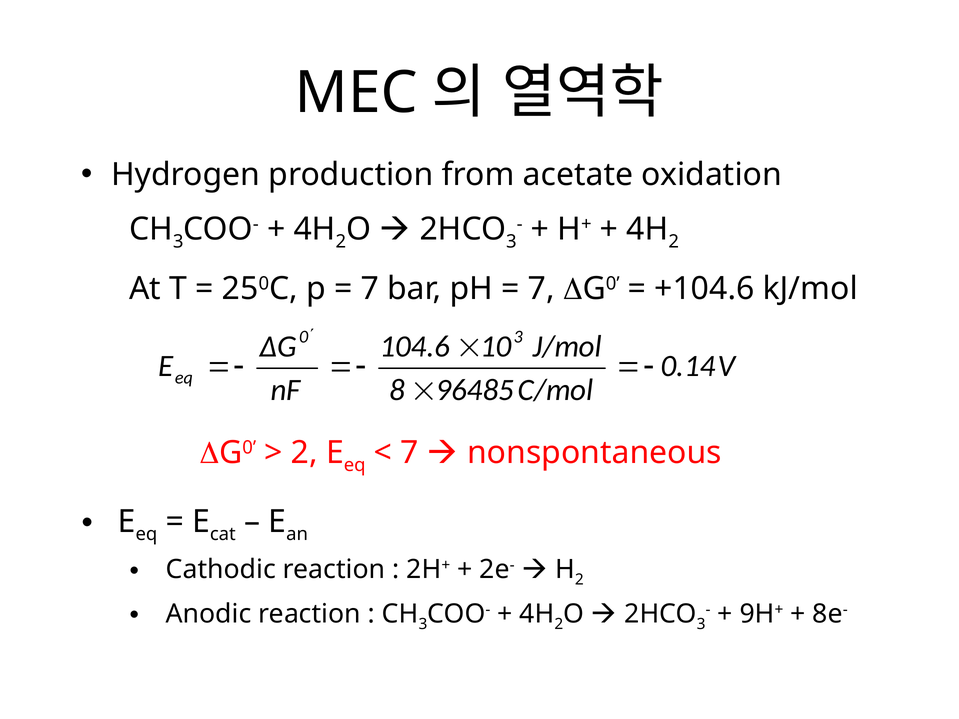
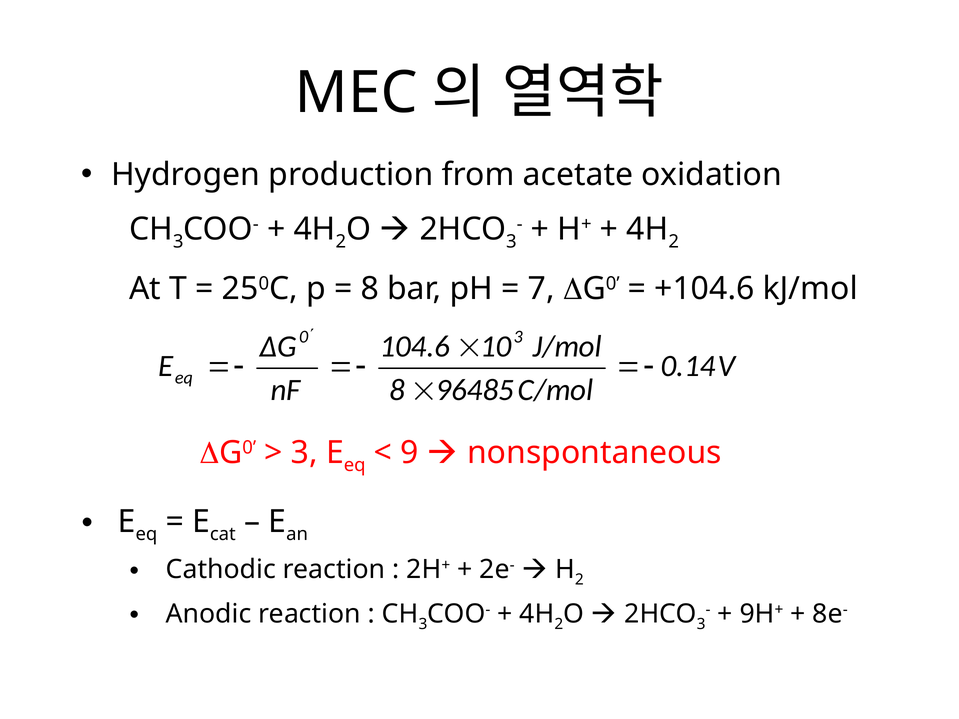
7 at (370, 289): 7 -> 8
2 at (304, 453): 2 -> 3
7 at (410, 453): 7 -> 9
